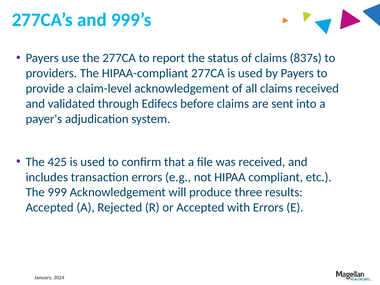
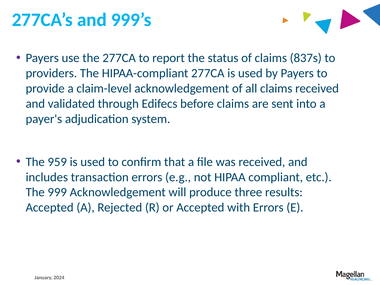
425: 425 -> 959
